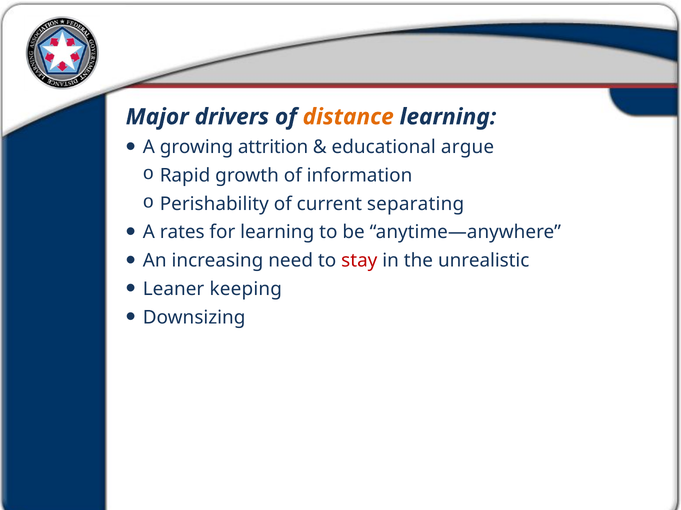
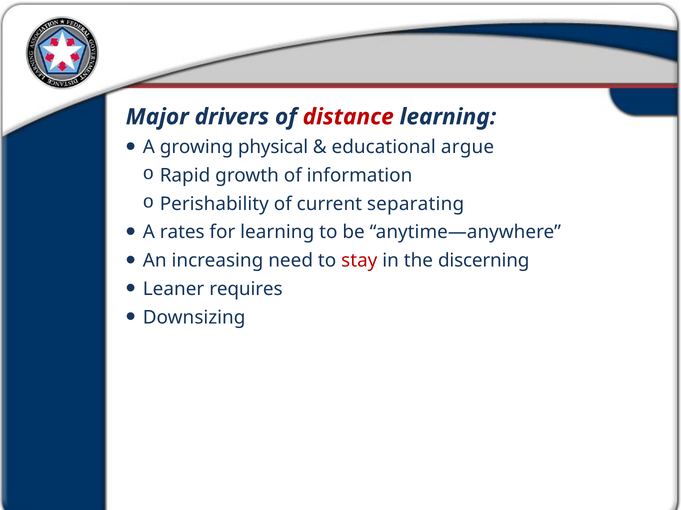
distance colour: orange -> red
attrition: attrition -> physical
unrealistic: unrealistic -> discerning
keeping: keeping -> requires
